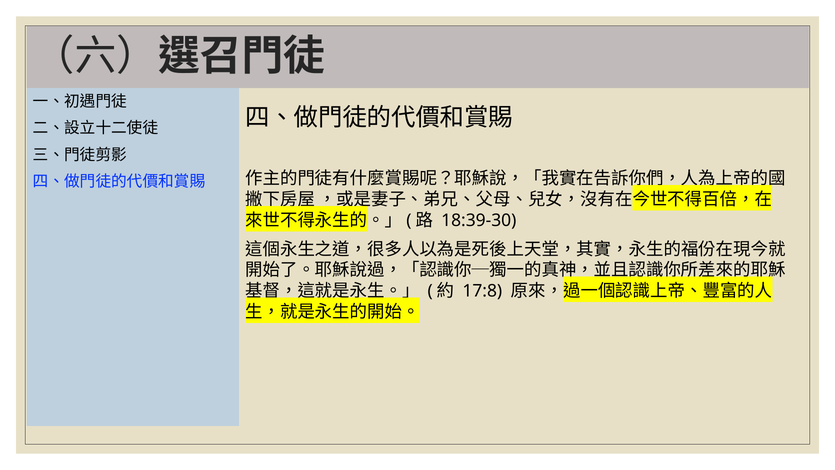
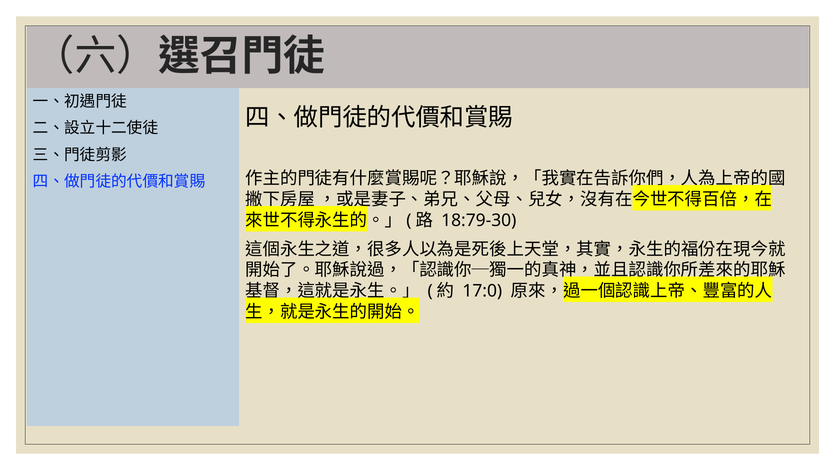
18:39-30: 18:39-30 -> 18:79-30
17:8: 17:8 -> 17:0
